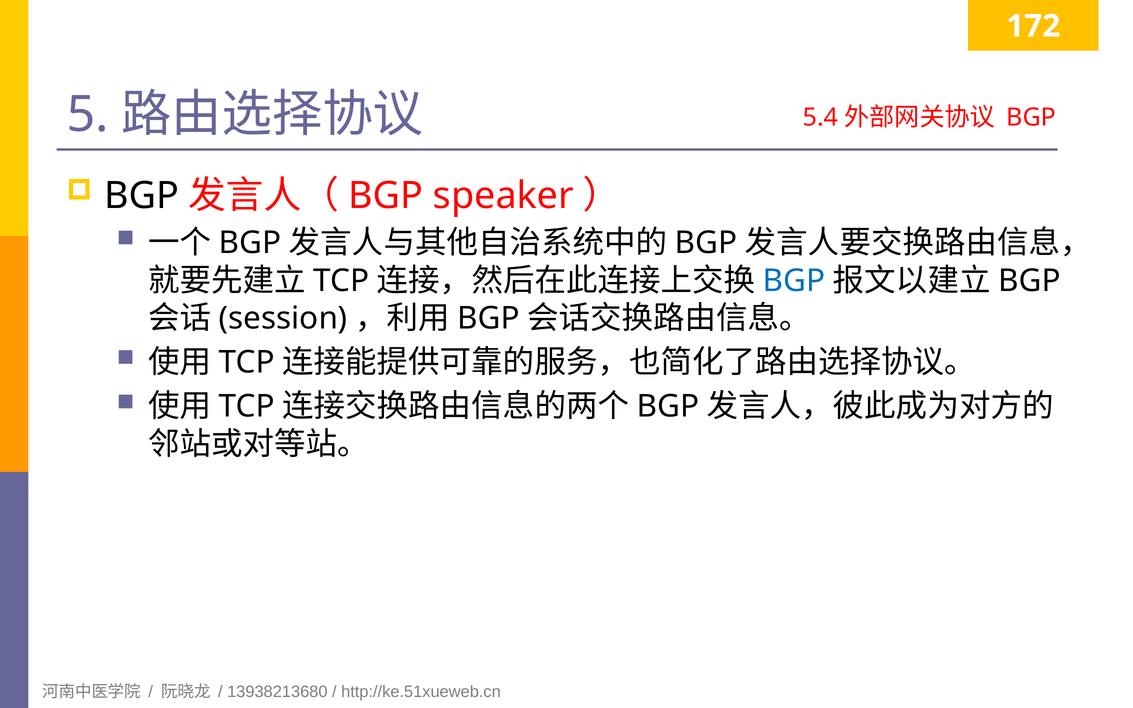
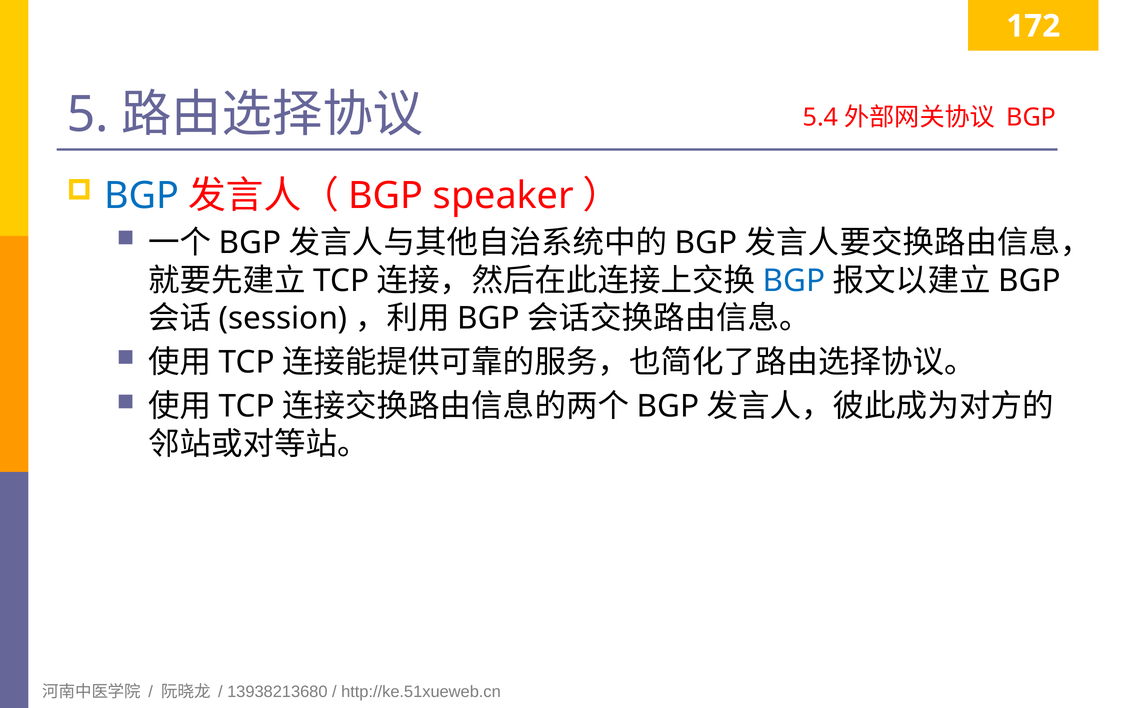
BGP at (142, 196) colour: black -> blue
